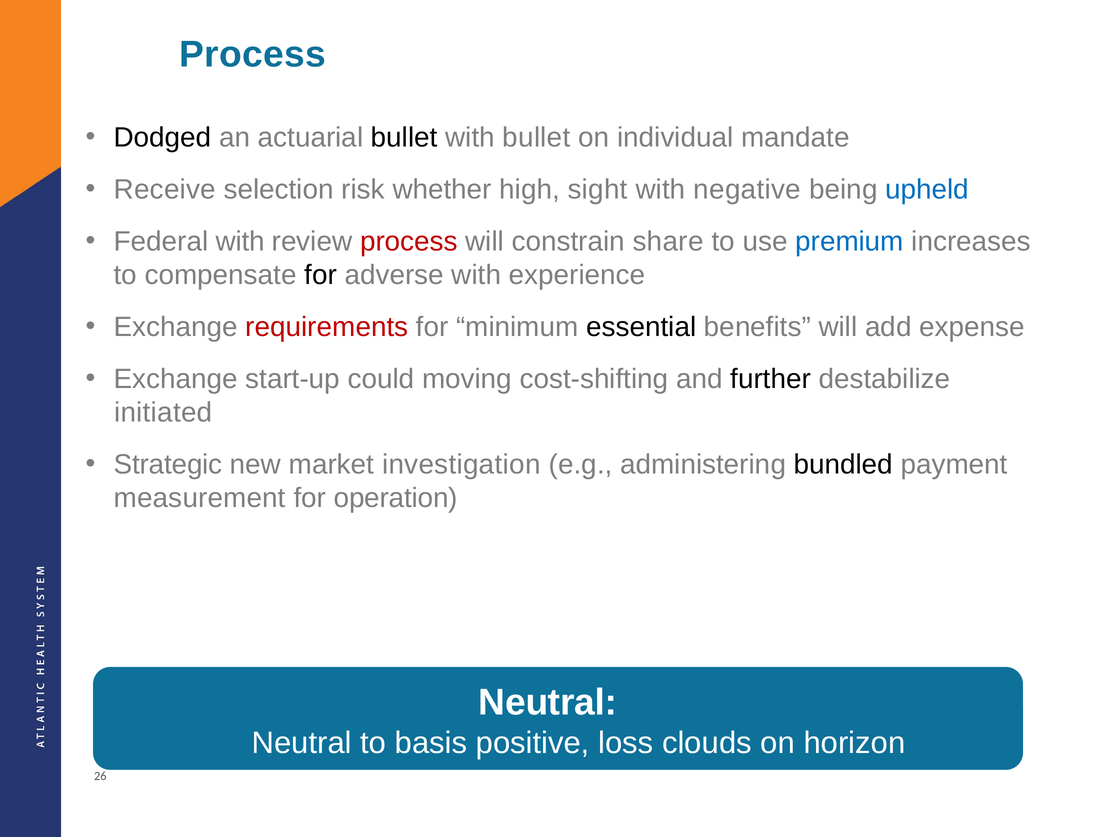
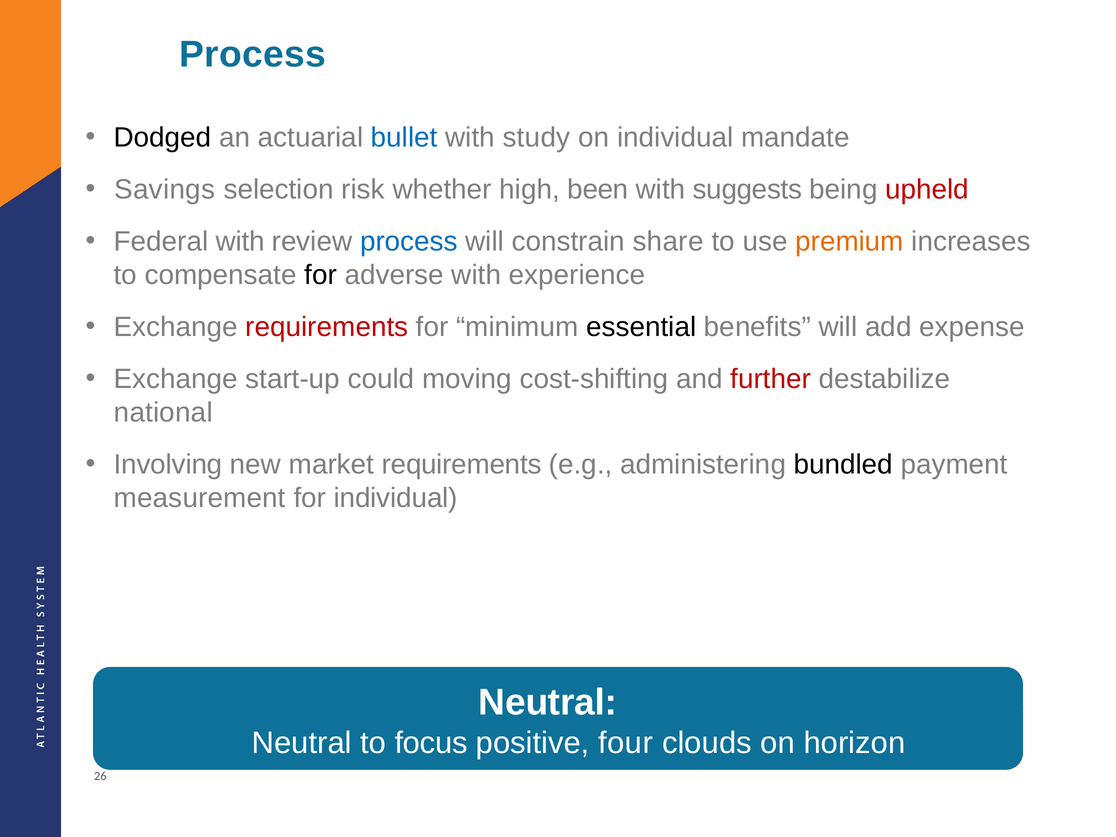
bullet at (404, 137) colour: black -> blue
with bullet: bullet -> study
Receive: Receive -> Savings
sight: sight -> been
negative: negative -> suggests
upheld colour: blue -> red
process at (409, 242) colour: red -> blue
premium colour: blue -> orange
further colour: black -> red
initiated: initiated -> national
Strategic: Strategic -> Involving
market investigation: investigation -> requirements
for operation: operation -> individual
basis: basis -> focus
loss: loss -> four
